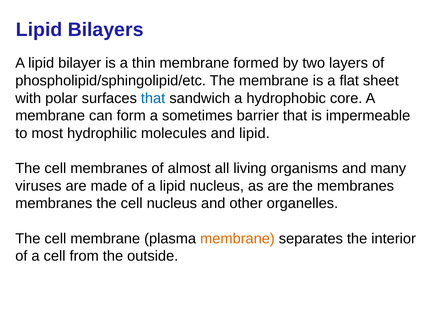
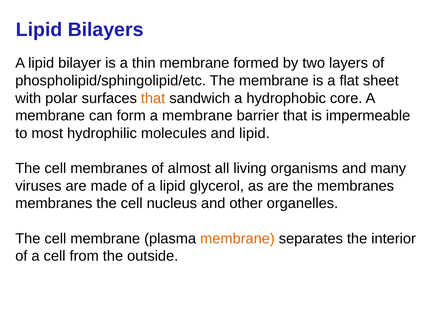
that at (153, 98) colour: blue -> orange
form a sometimes: sometimes -> membrane
lipid nucleus: nucleus -> glycerol
